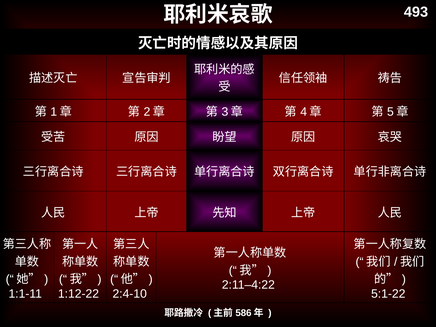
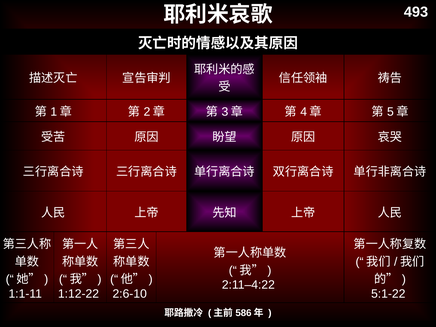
2:4-10: 2:4-10 -> 2:6-10
